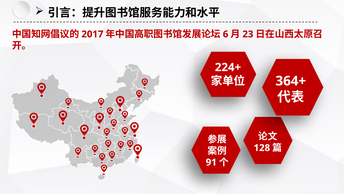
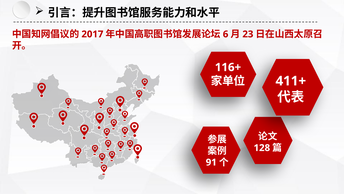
224+: 224+ -> 116+
364+: 364+ -> 411+
